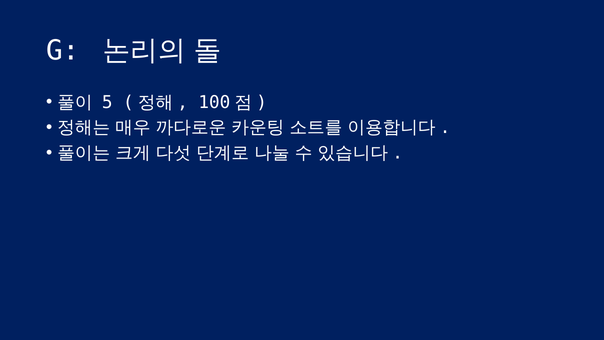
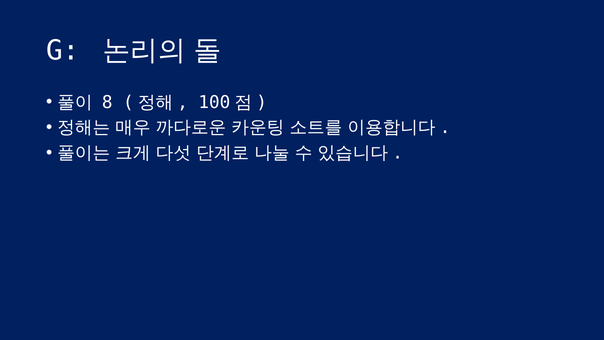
5: 5 -> 8
